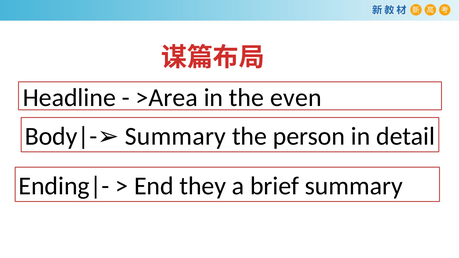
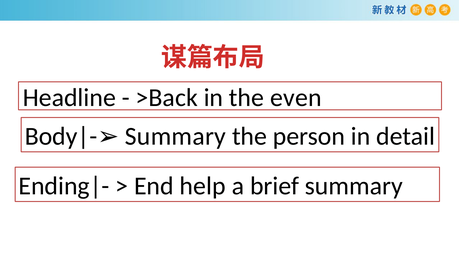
>Area: >Area -> >Back
they: they -> help
